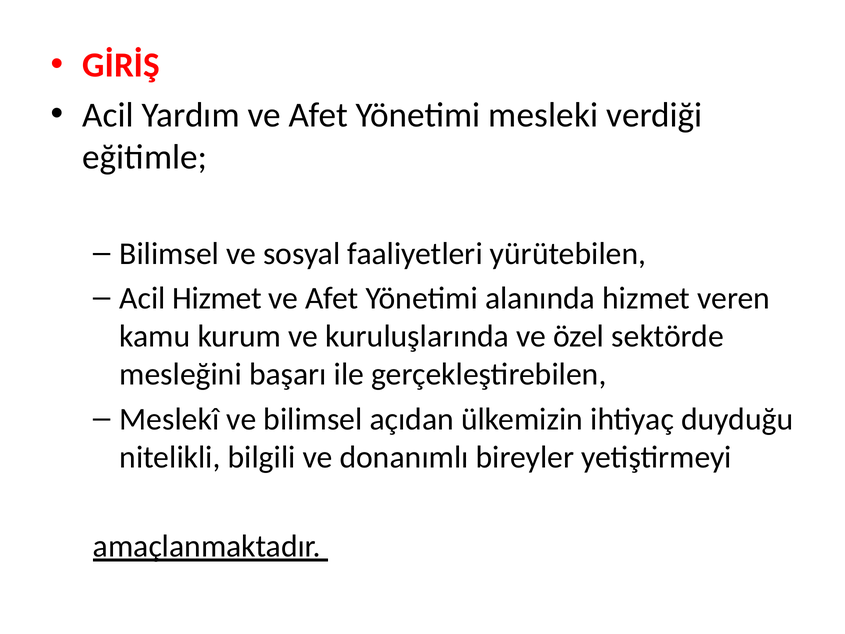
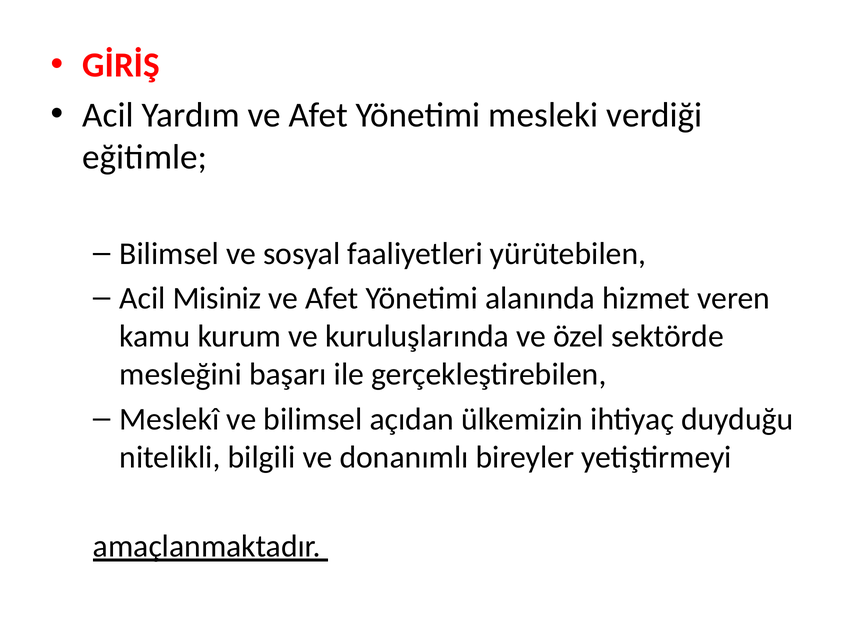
Acil Hizmet: Hizmet -> Misiniz
